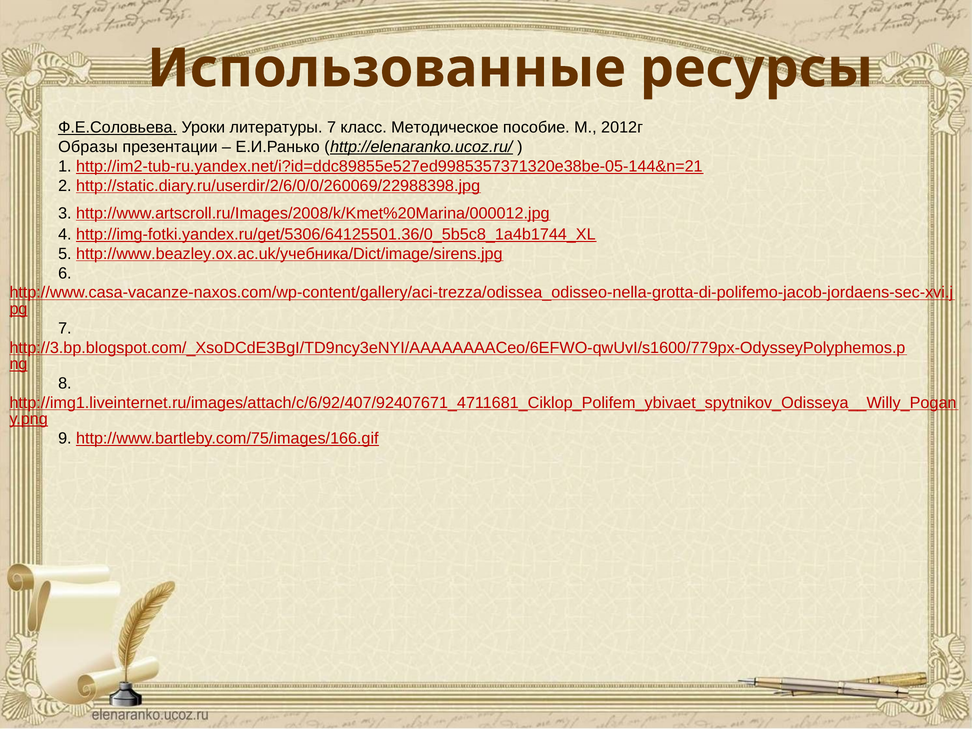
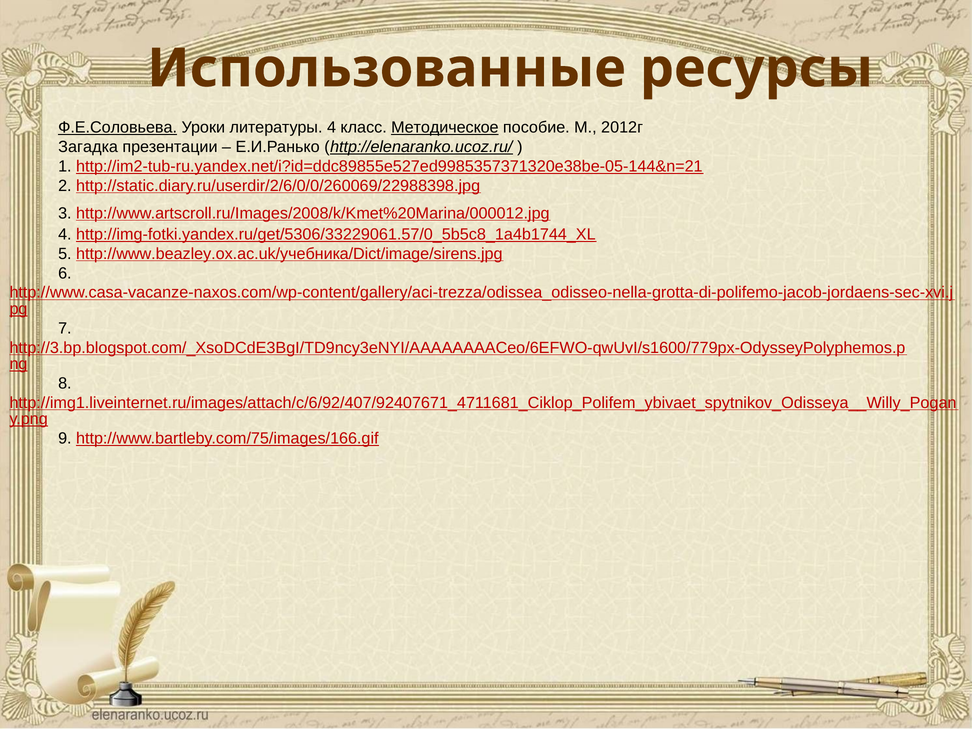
литературы 7: 7 -> 4
Методическое underline: none -> present
Образы: Образы -> Загадка
http://img-fotki.yandex.ru/get/5306/64125501.36/0_5b5c8_1a4b1744_XL: http://img-fotki.yandex.ru/get/5306/64125501.36/0_5b5c8_1a4b1744_XL -> http://img-fotki.yandex.ru/get/5306/33229061.57/0_5b5c8_1a4b1744_XL
